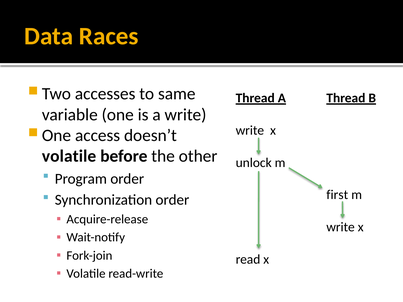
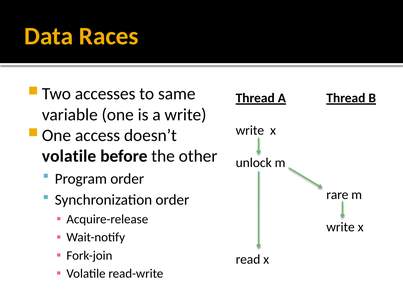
first: first -> rare
